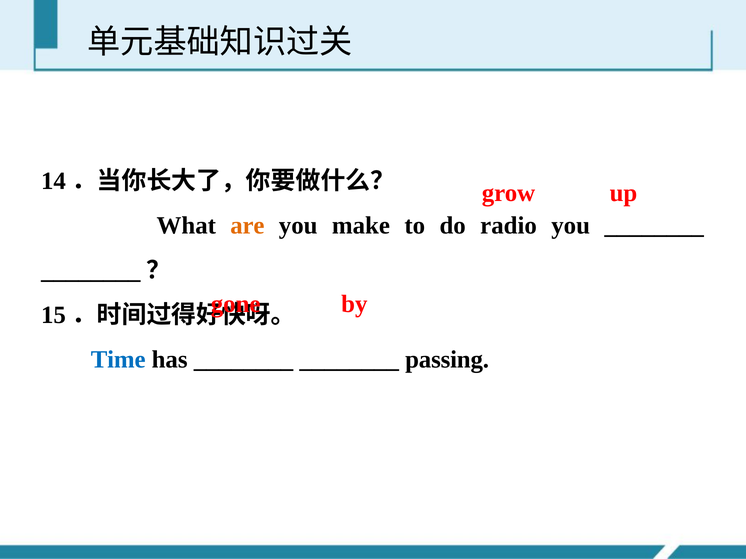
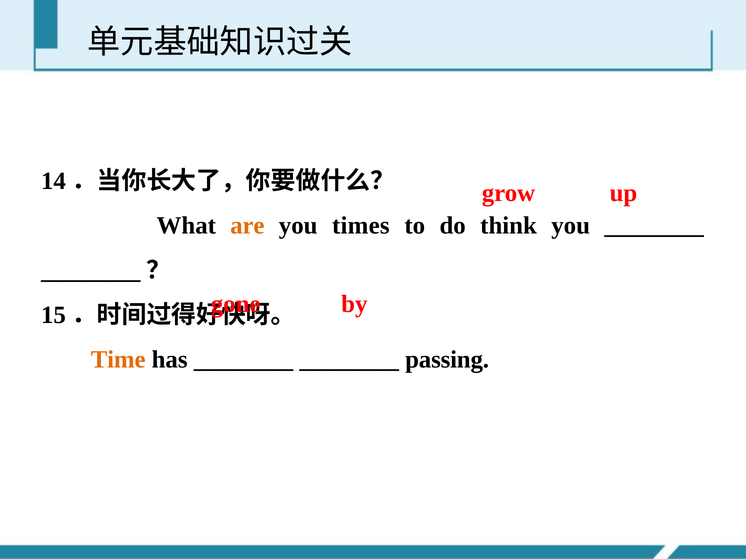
make: make -> times
radio: radio -> think
Time colour: blue -> orange
